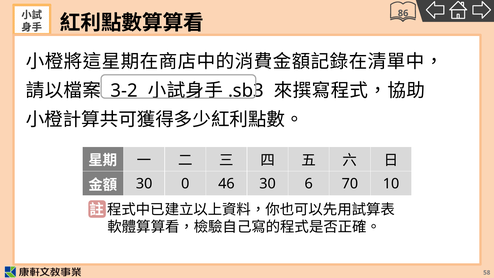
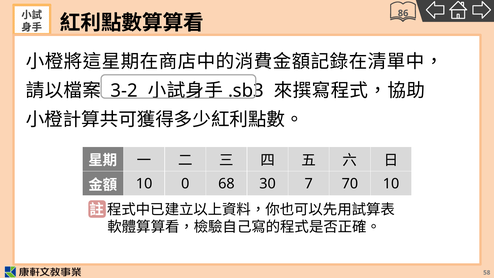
30 at (144, 184): 30 -> 10
46: 46 -> 68
6: 6 -> 7
